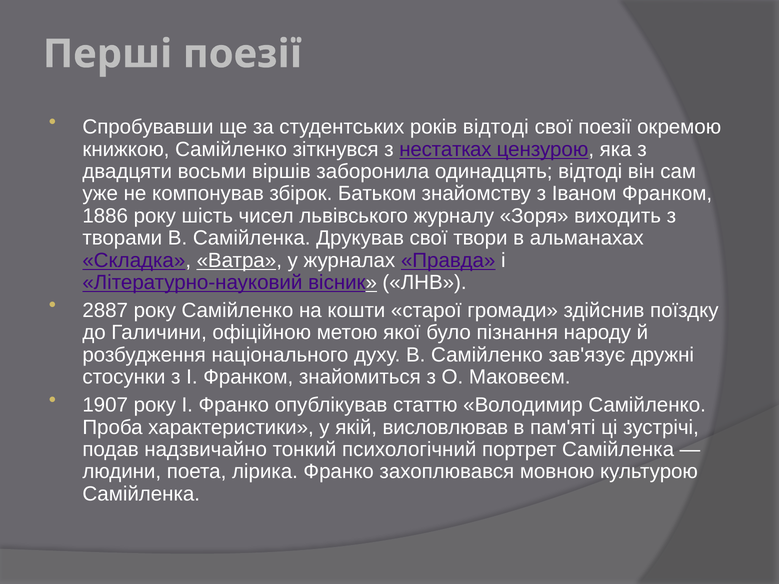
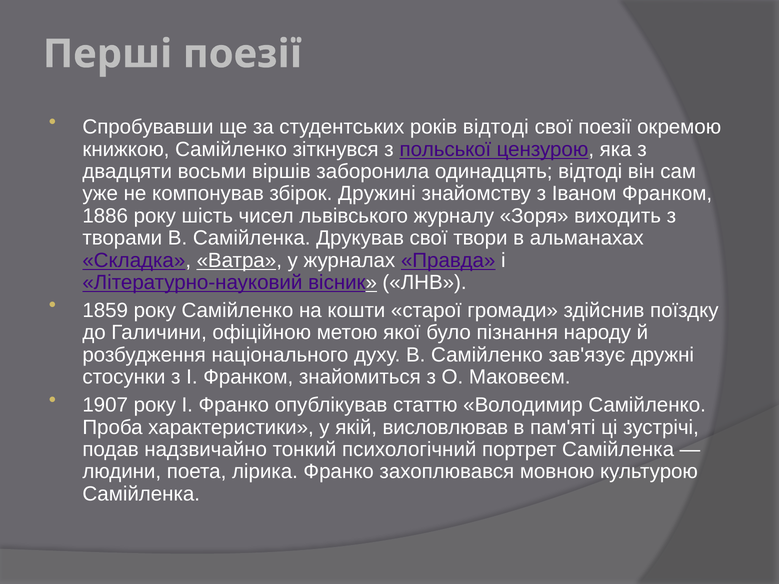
нестатках: нестатках -> польської
Батьком: Батьком -> Дружині
2887: 2887 -> 1859
